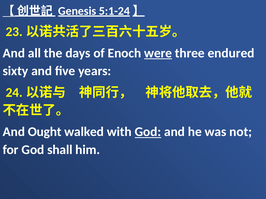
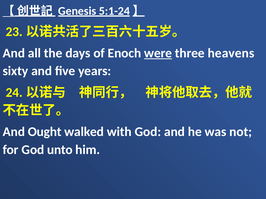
endured: endured -> heavens
God at (148, 132) underline: present -> none
shall: shall -> unto
